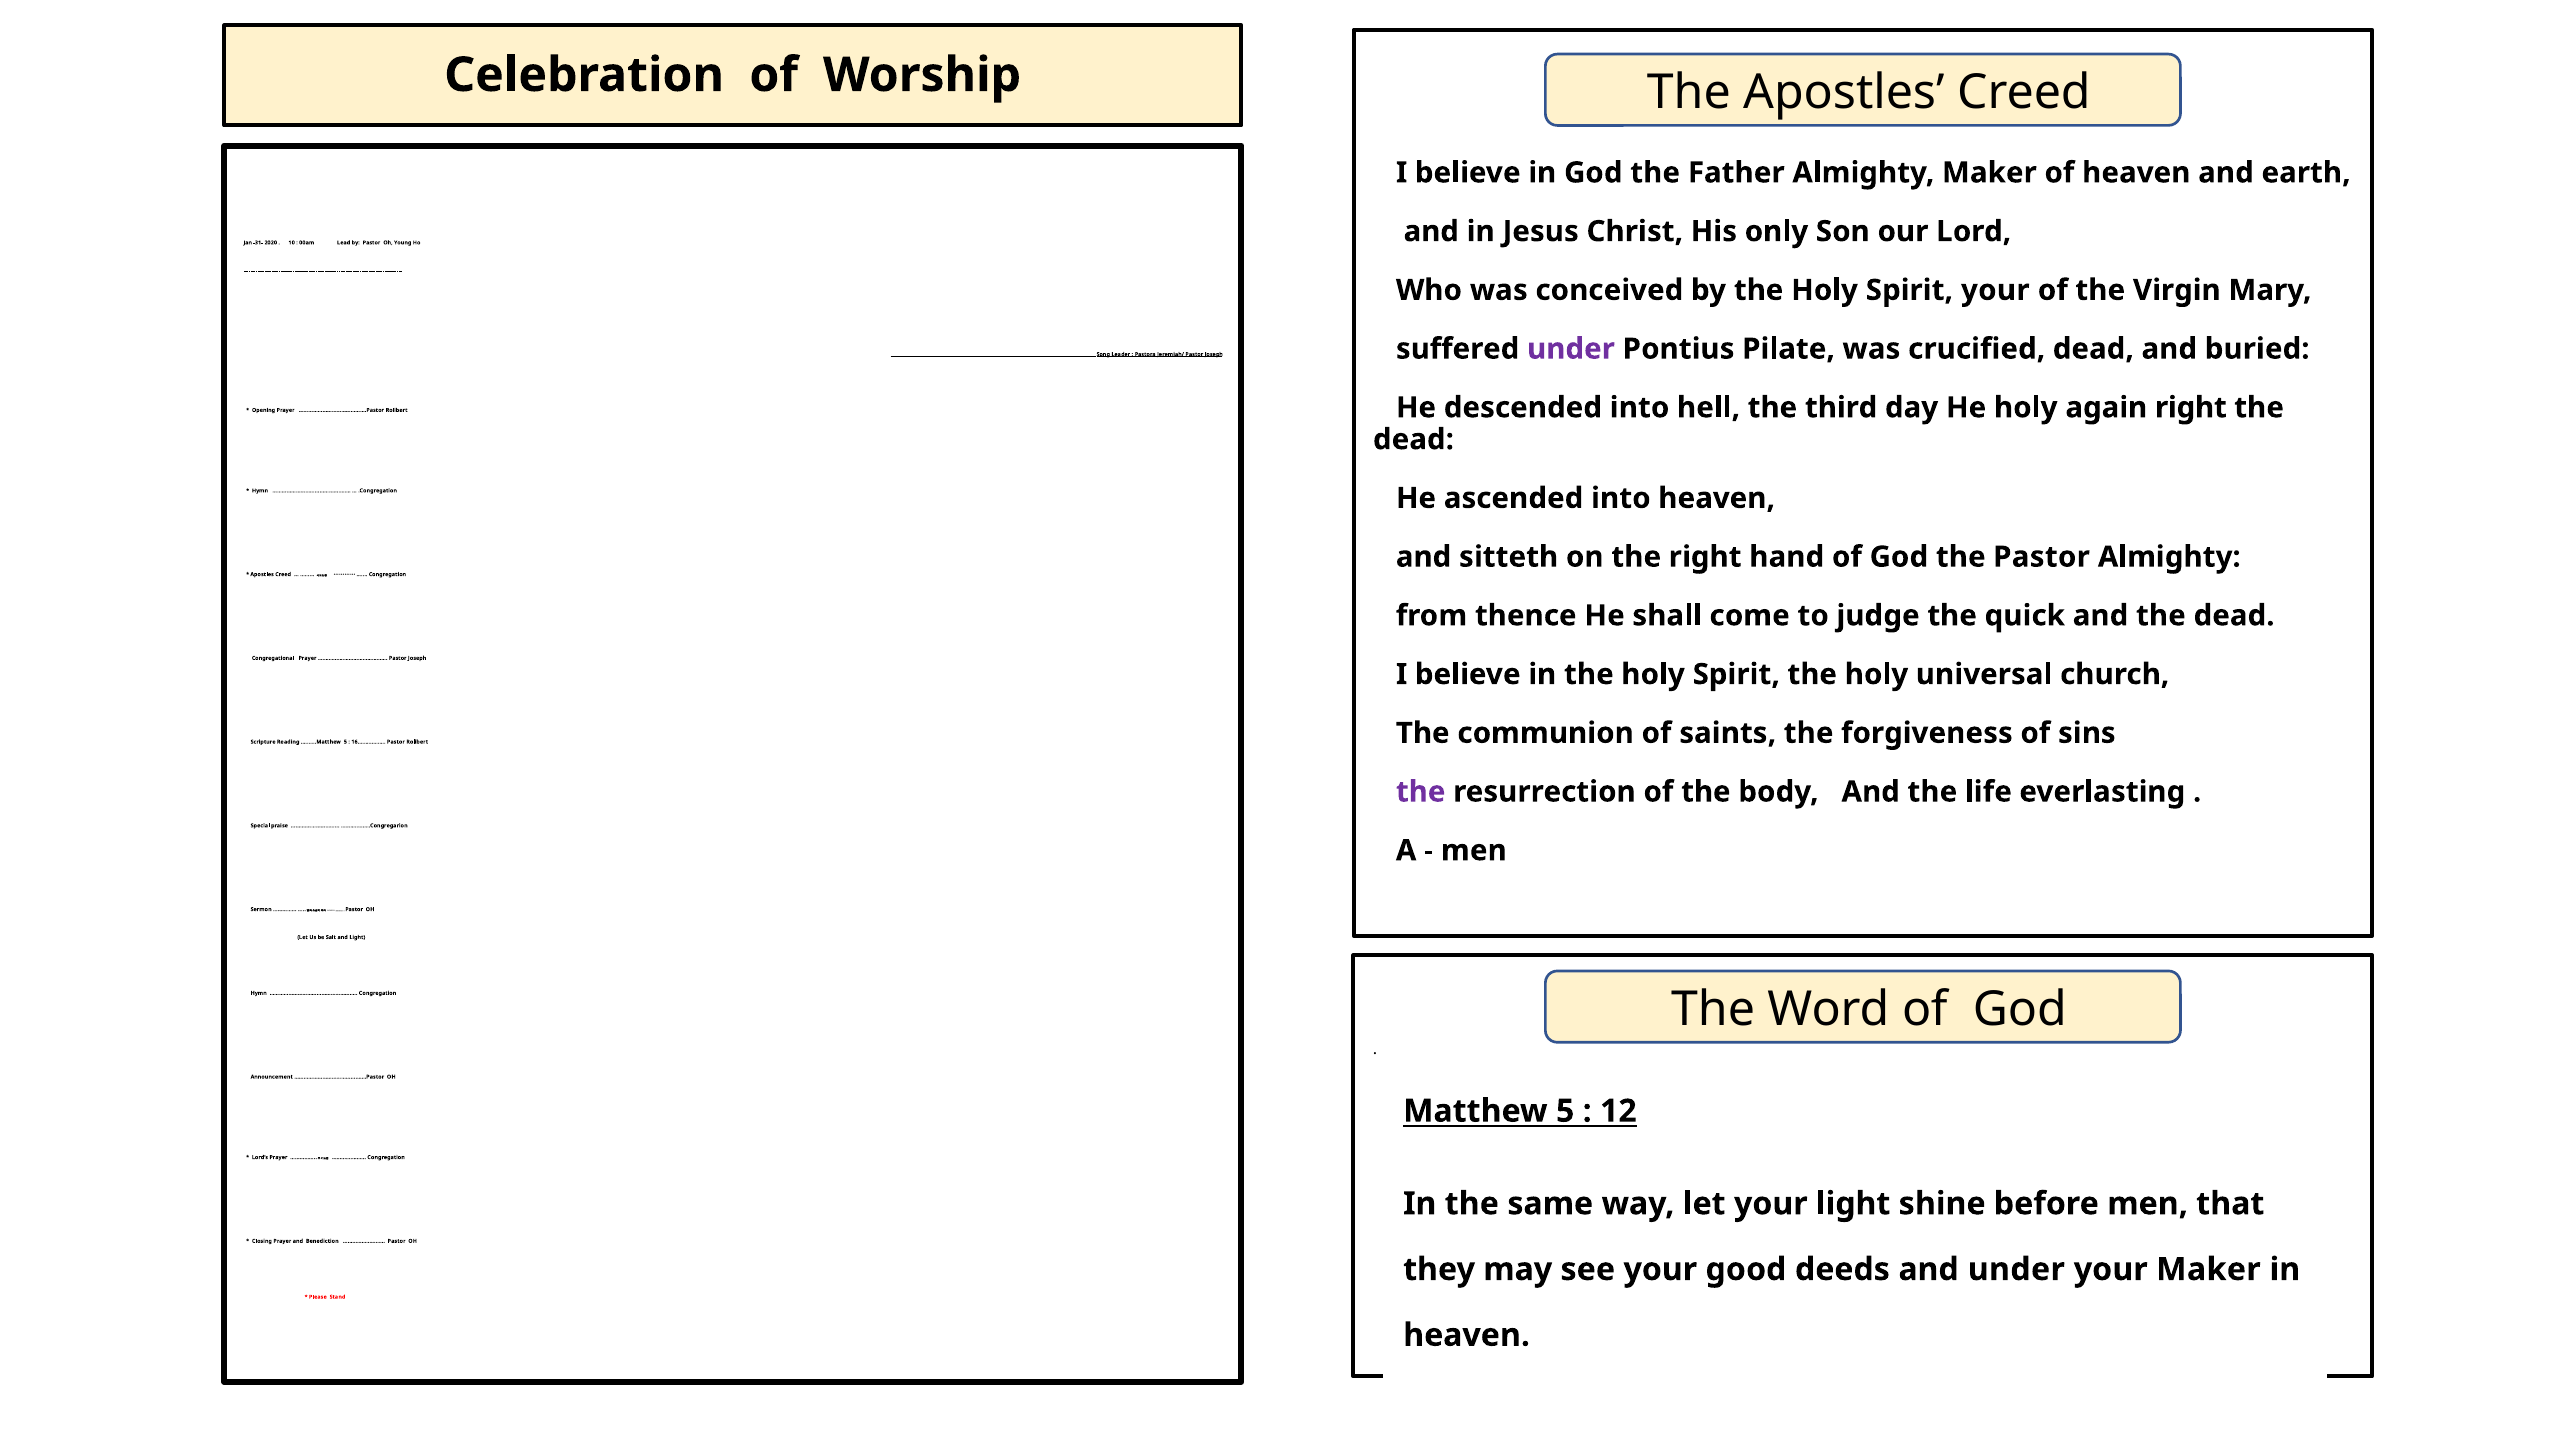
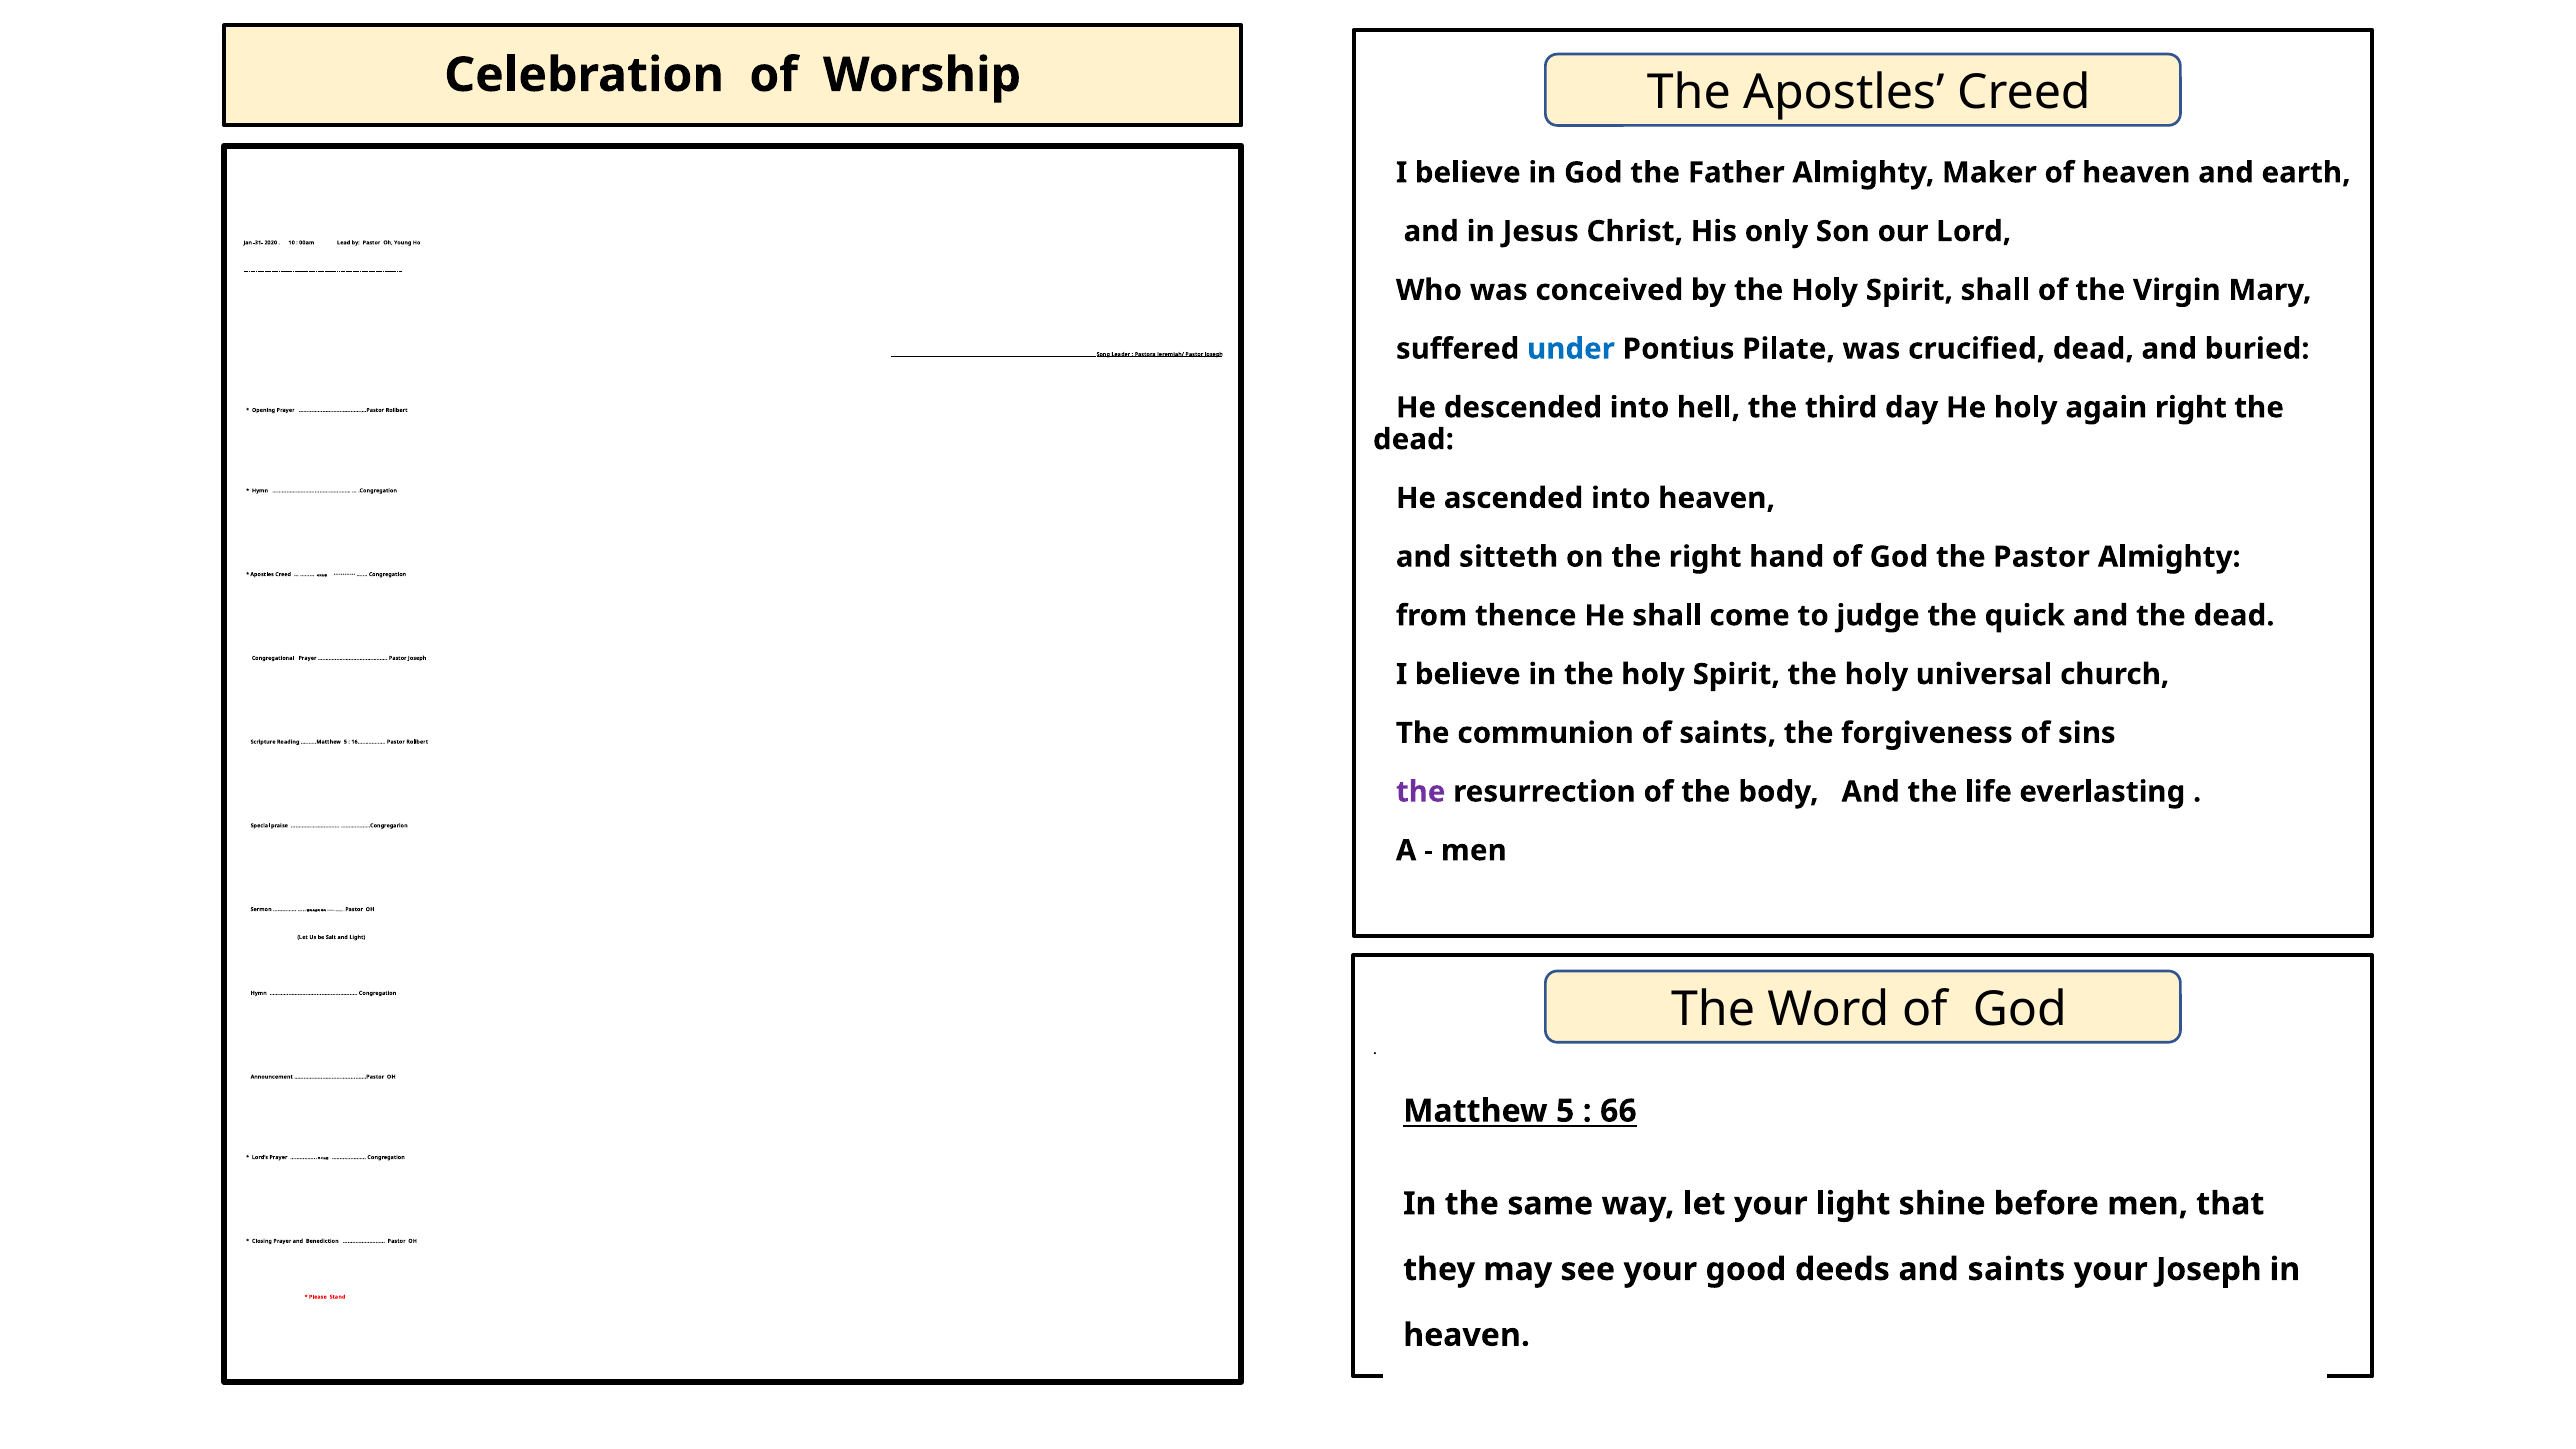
Spirit your: your -> shall
under at (1571, 349) colour: purple -> blue
12: 12 -> 66
and under: under -> saints
your Maker: Maker -> Joseph
